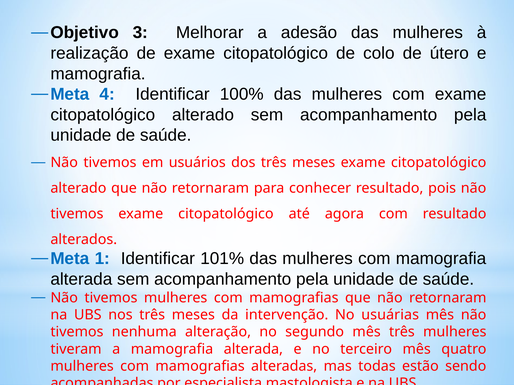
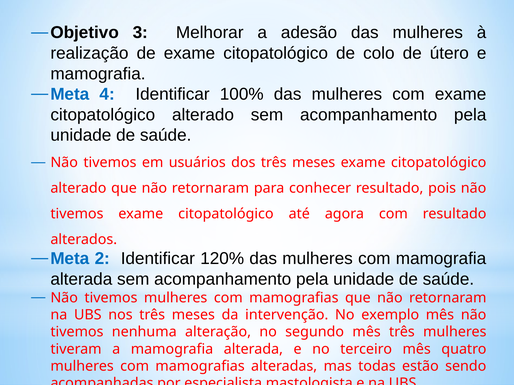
1: 1 -> 2
101%: 101% -> 120%
usuárias: usuárias -> exemplo
